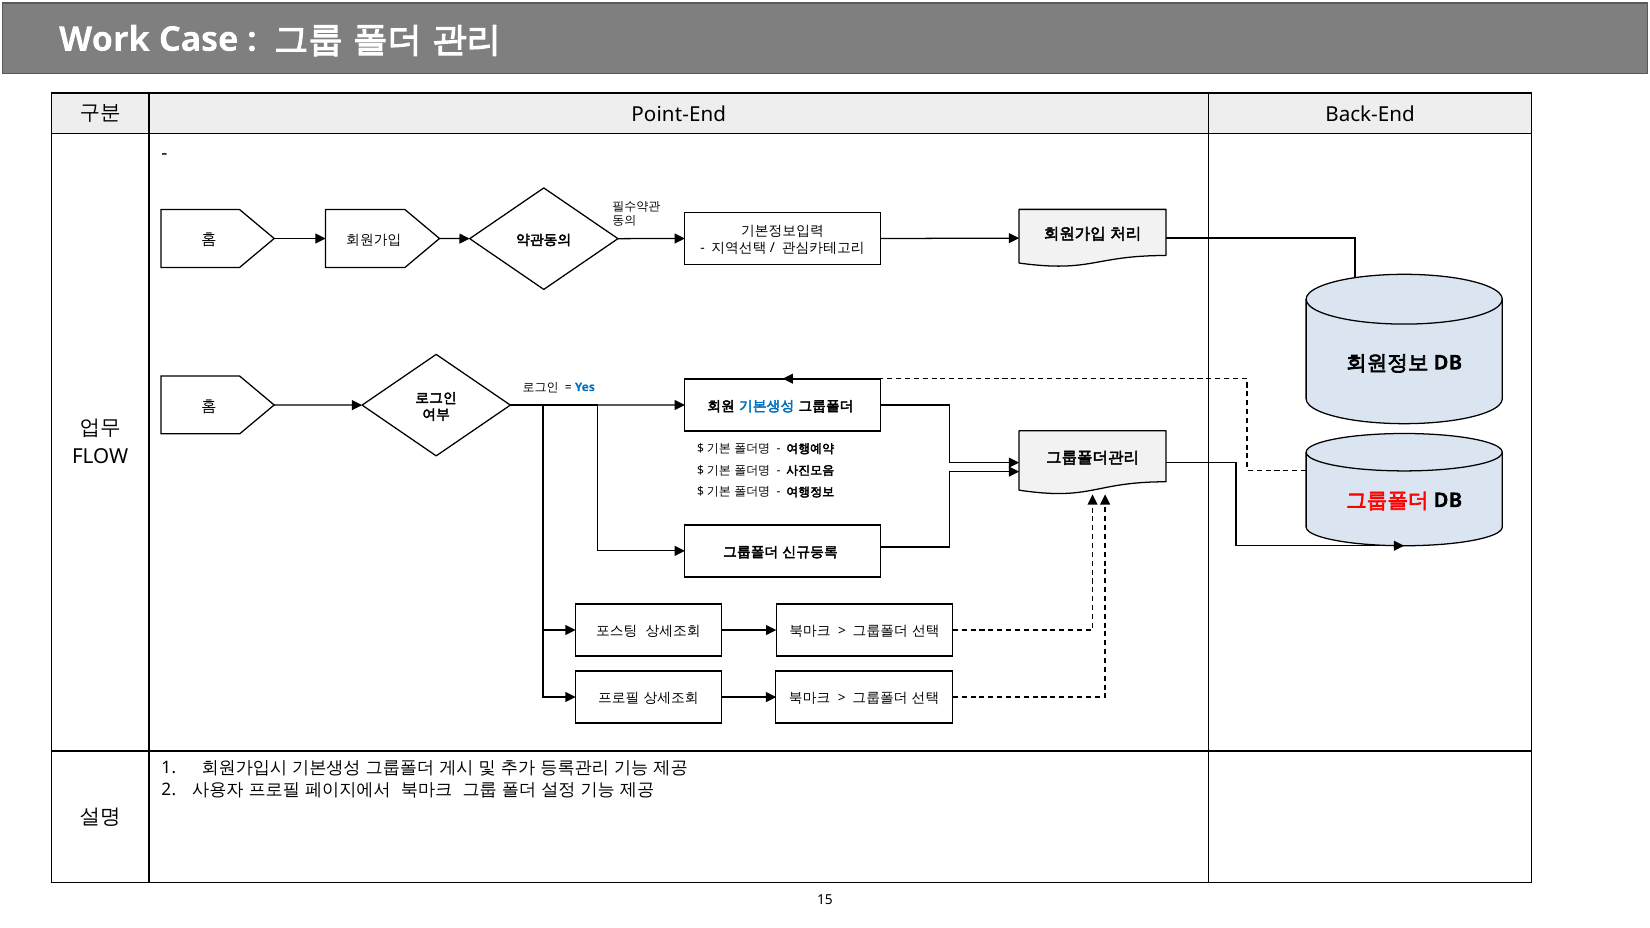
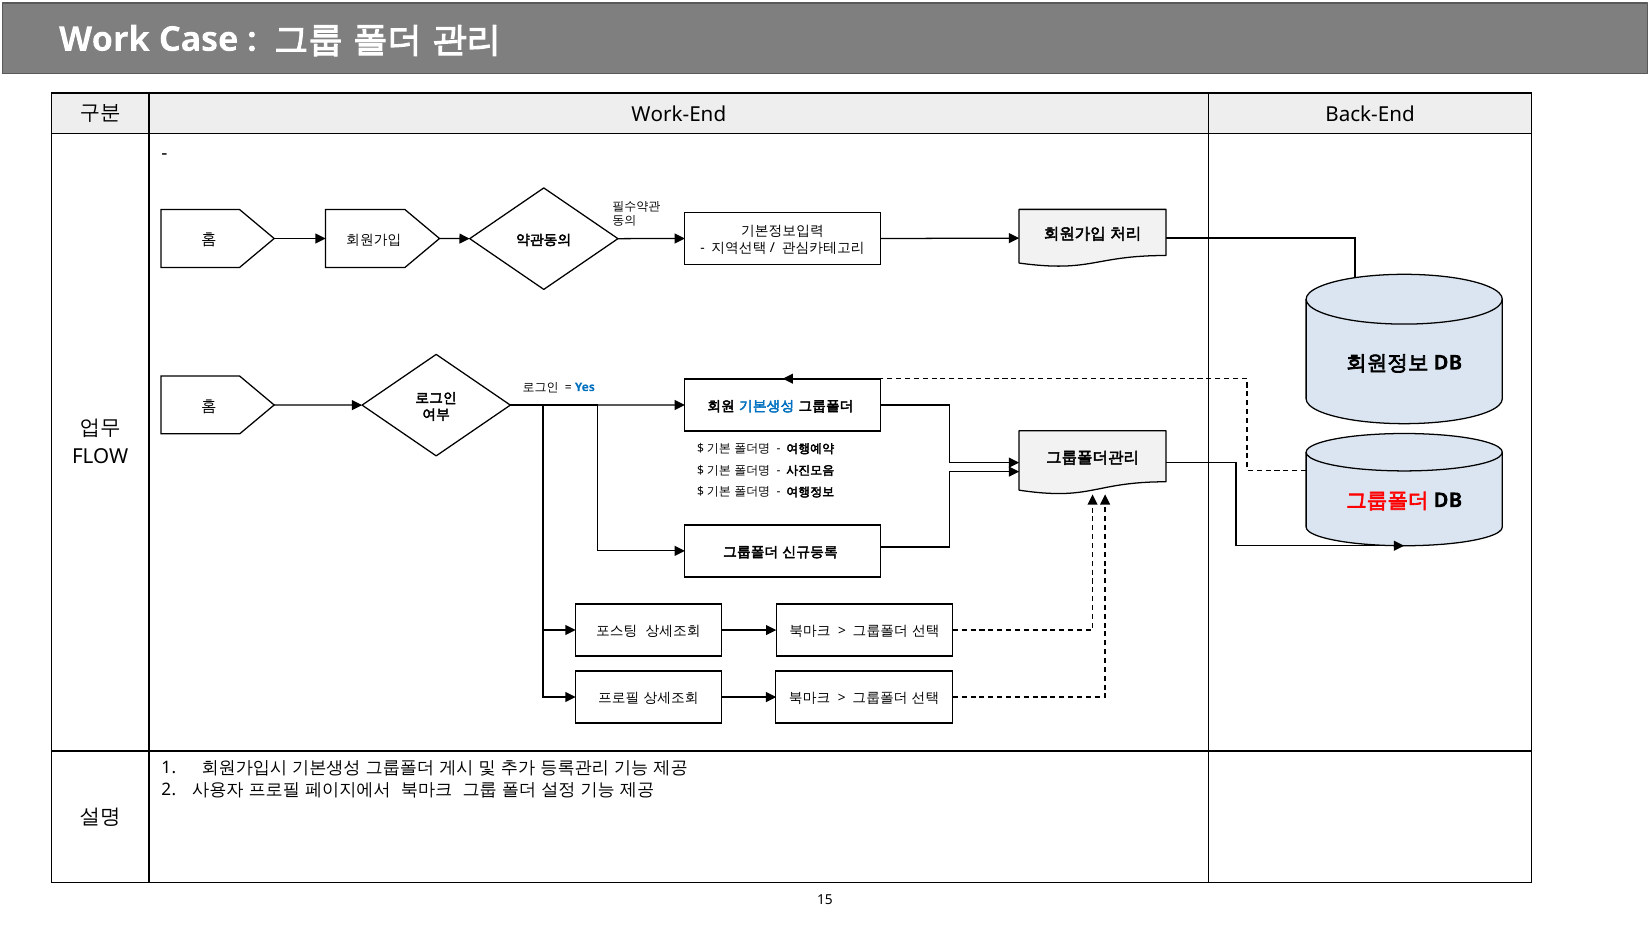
Point-End: Point-End -> Work-End
